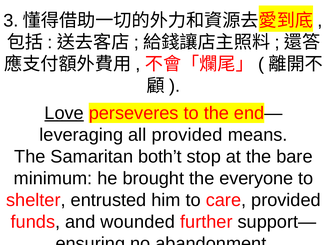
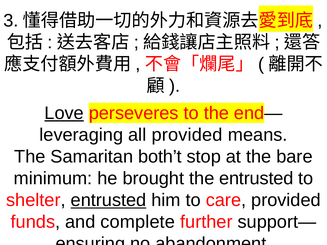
the everyone: everyone -> entrusted
entrusted at (109, 200) underline: none -> present
wounded: wounded -> complete
